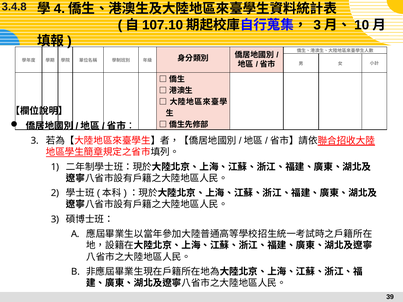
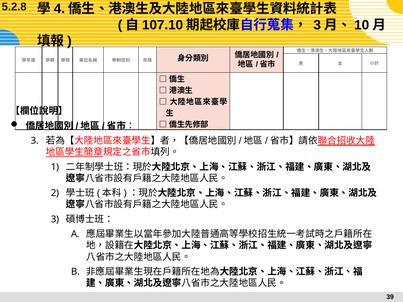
3.4.8: 3.4.8 -> 5.2.8
